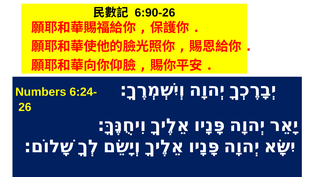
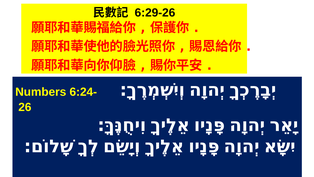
6:90-26: 6:90-26 -> 6:29-26
